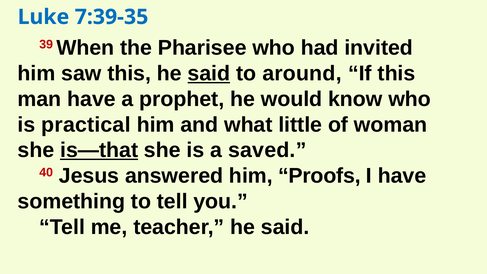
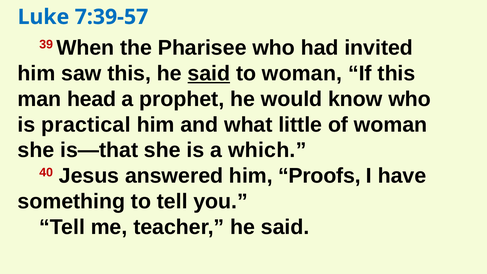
7:39-35: 7:39-35 -> 7:39-57
to around: around -> woman
man have: have -> head
is—that underline: present -> none
saved: saved -> which
